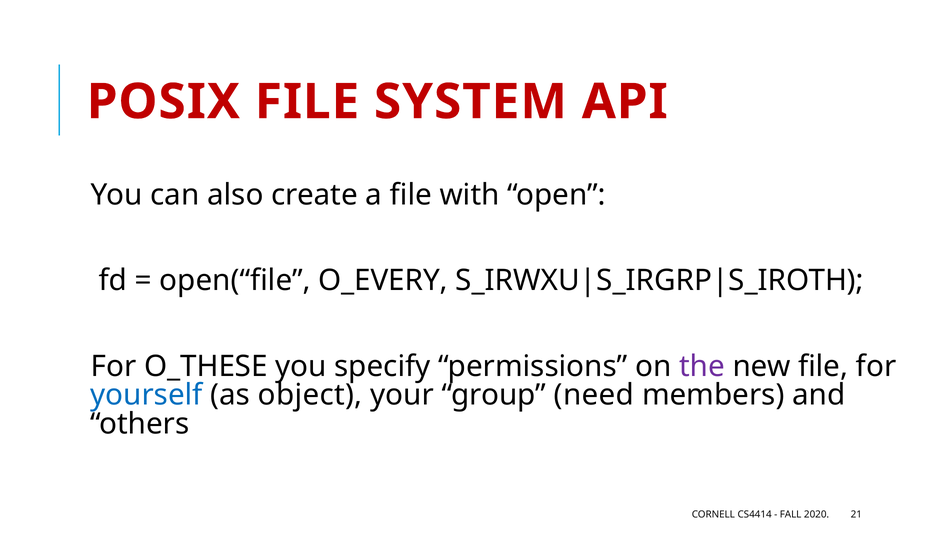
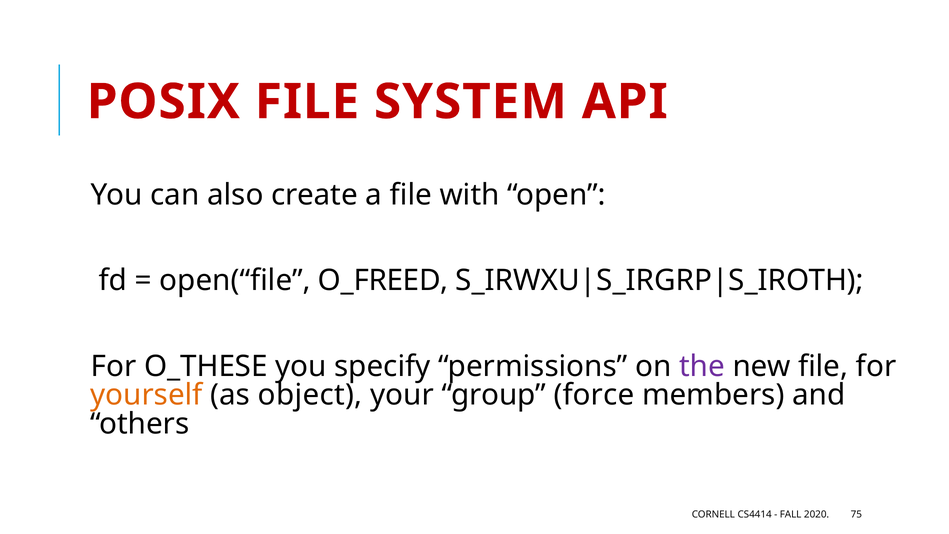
O_EVERY: O_EVERY -> O_FREED
yourself colour: blue -> orange
need: need -> force
21: 21 -> 75
